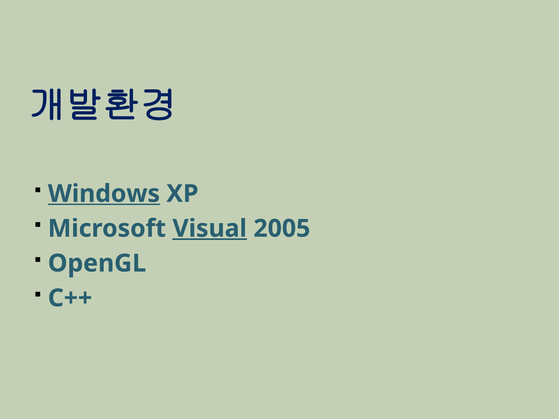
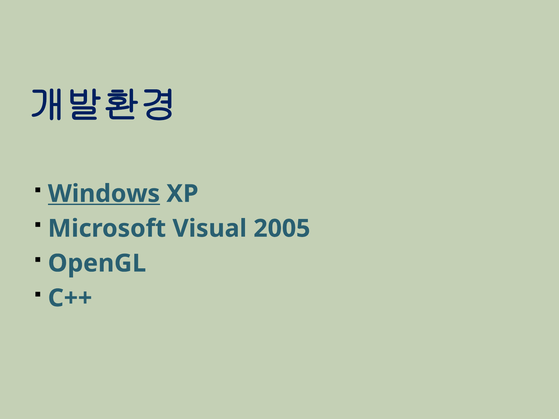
Visual underline: present -> none
